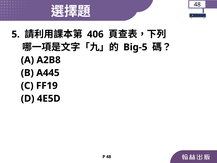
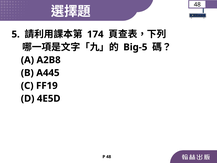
406: 406 -> 174
